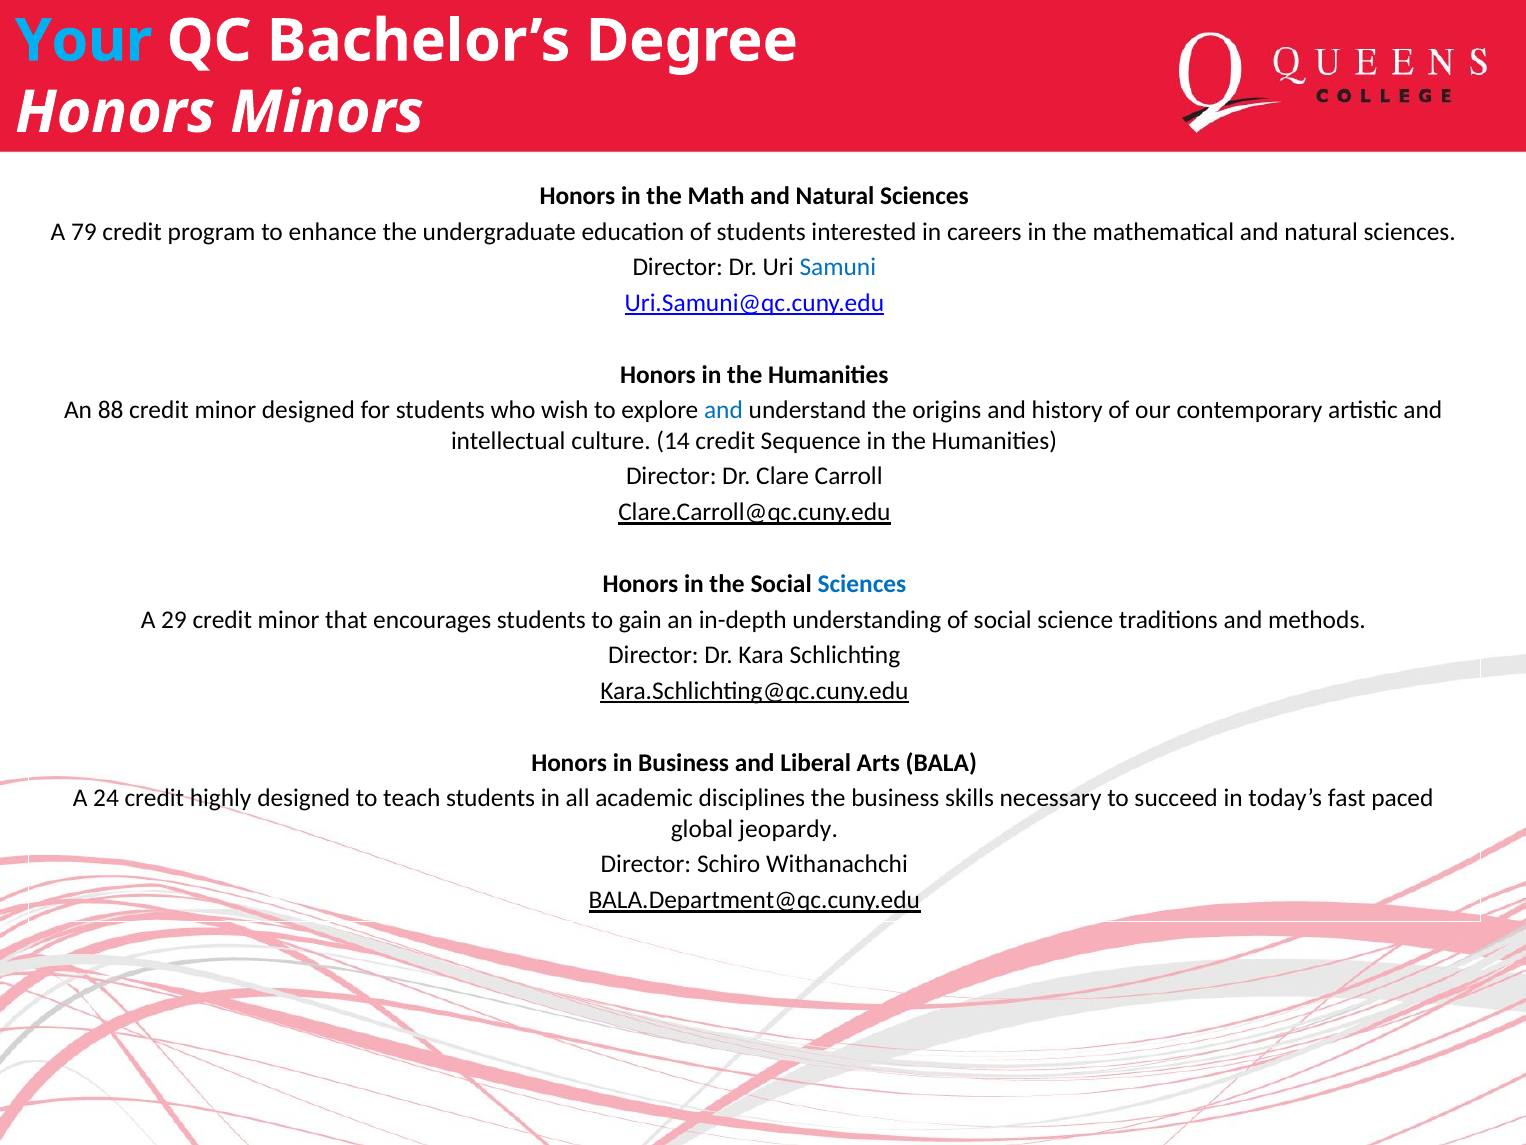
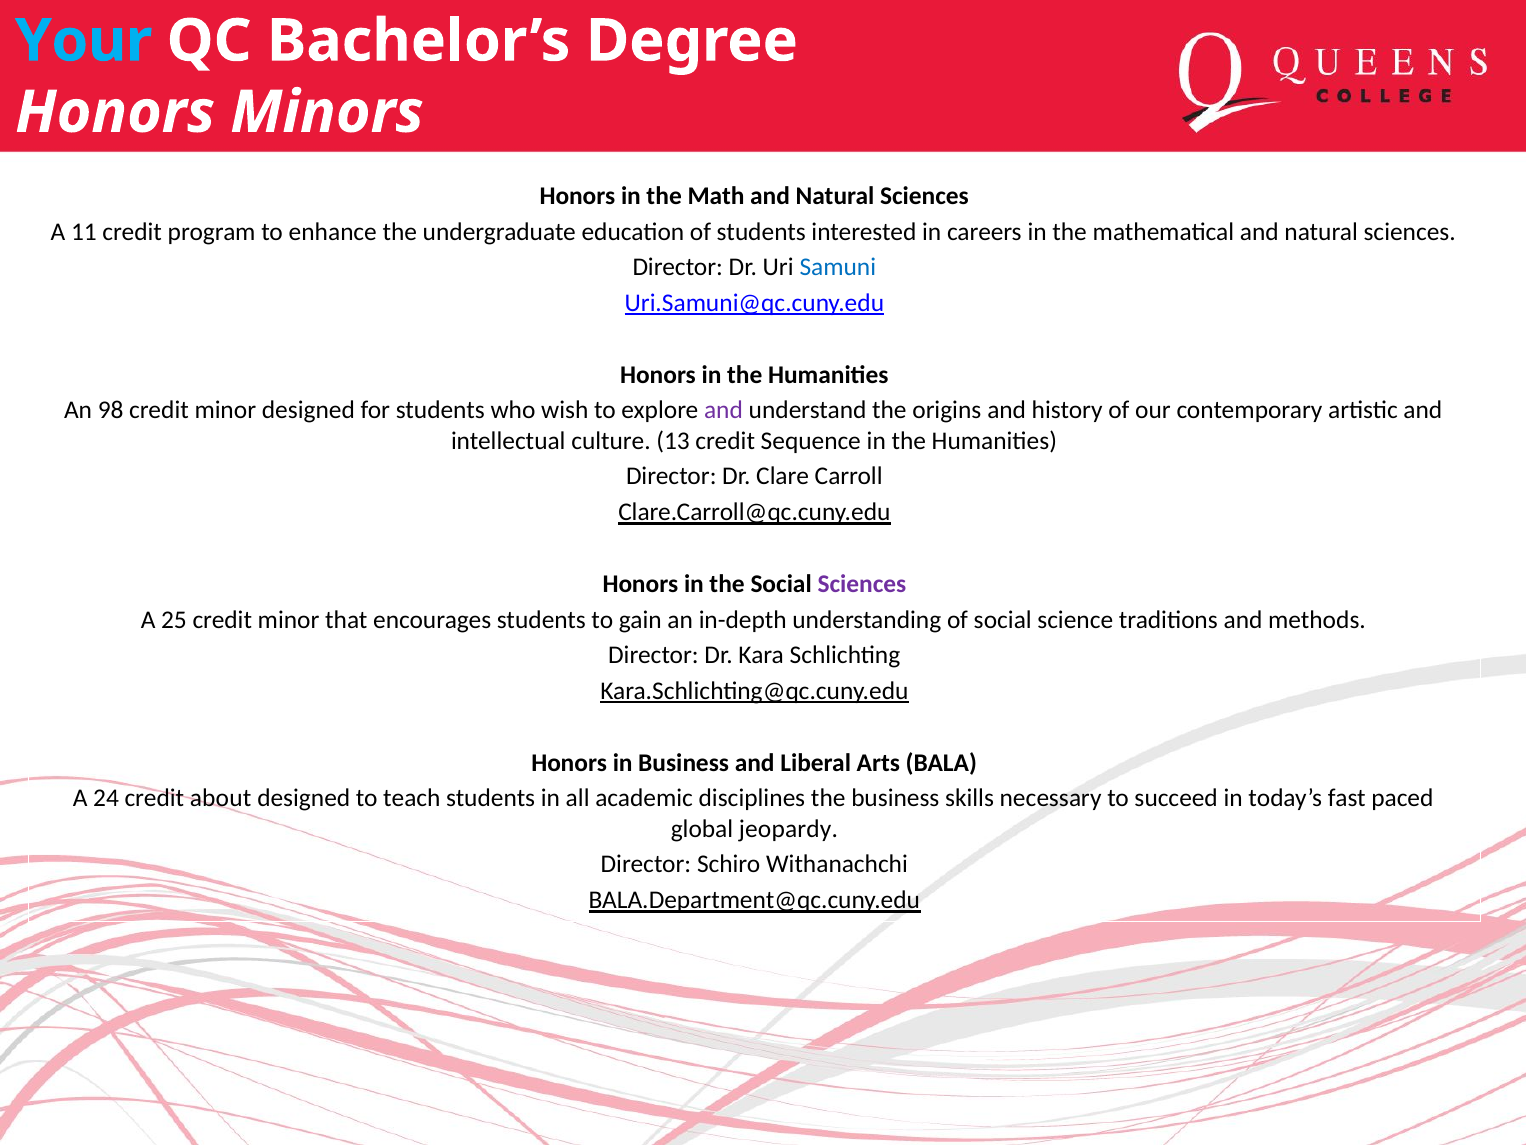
79: 79 -> 11
88: 88 -> 98
and at (723, 410) colour: blue -> purple
14: 14 -> 13
Sciences at (862, 584) colour: blue -> purple
29: 29 -> 25
highly: highly -> about
